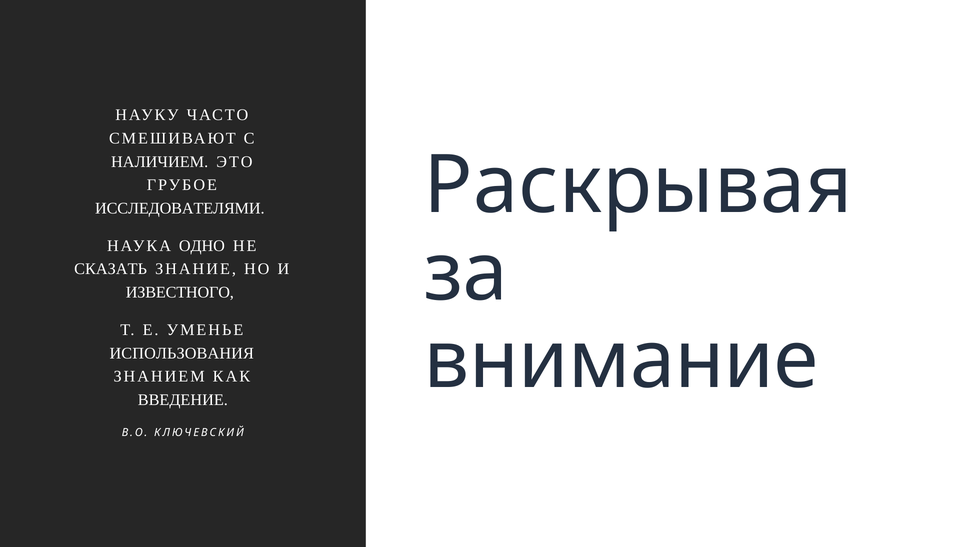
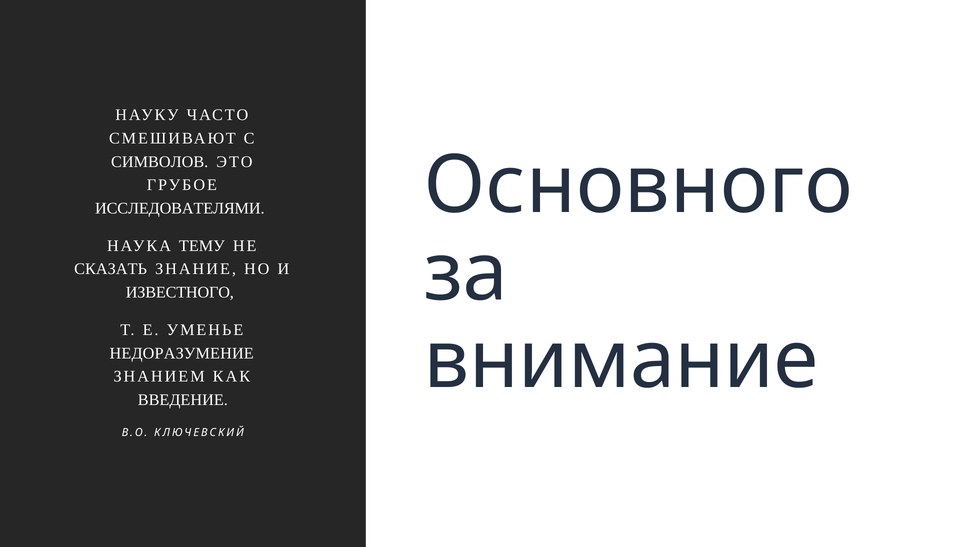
НАЛИЧИЕМ: НАЛИЧИЕМ -> СИМВОЛОВ
Раскрывая: Раскрывая -> Основного
ОДНО: ОДНО -> ТЕМУ
ИСПОЛЬЗОВАНИЯ: ИСПОЛЬЗОВАНИЯ -> НЕДОРАЗУМЕНИЕ
